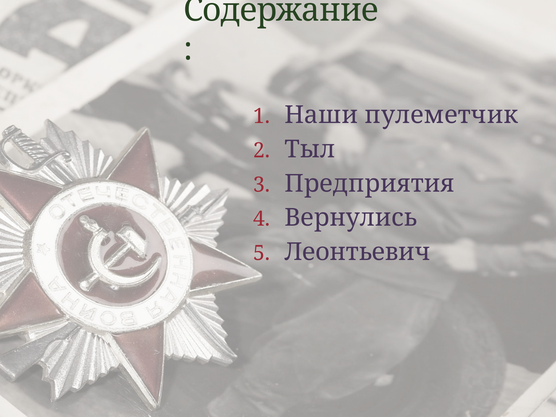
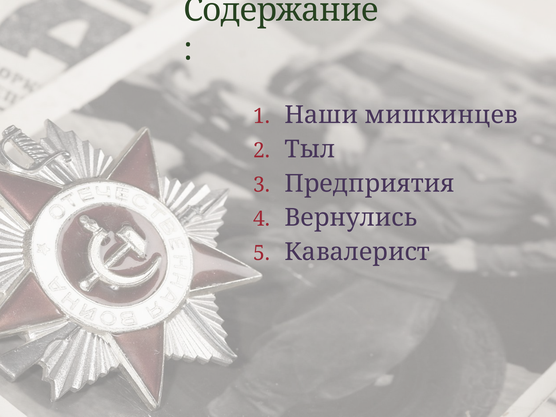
пулеметчик: пулеметчик -> мишкинцев
Леонтьевич: Леонтьевич -> Кавалерист
